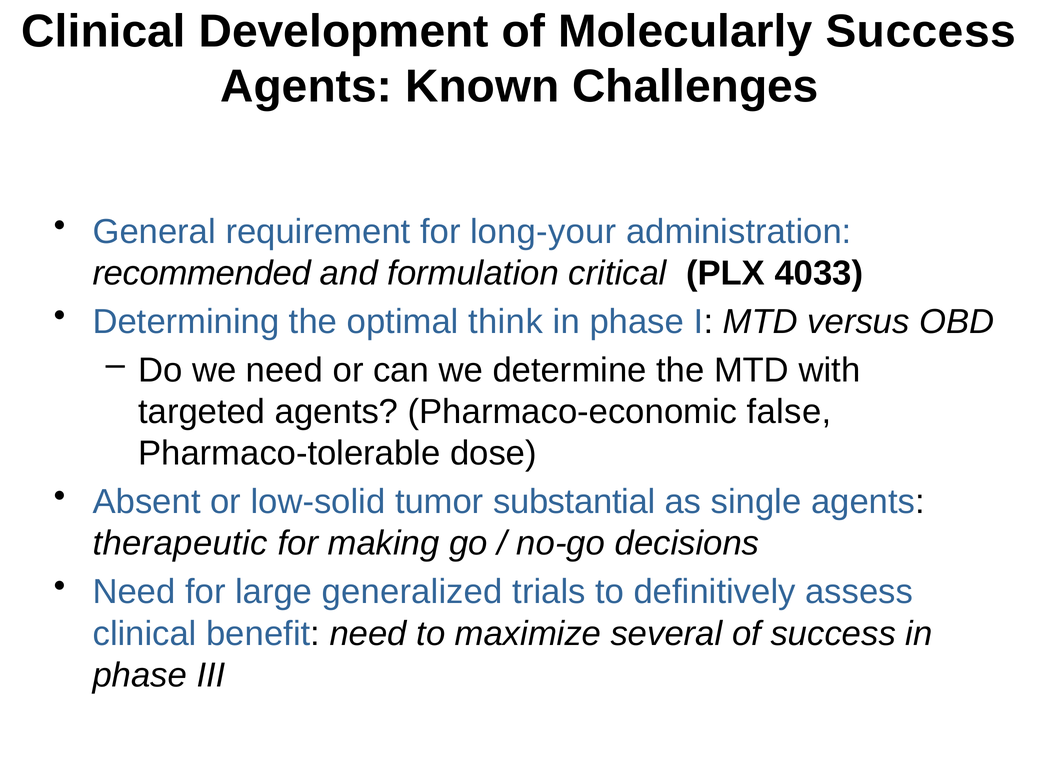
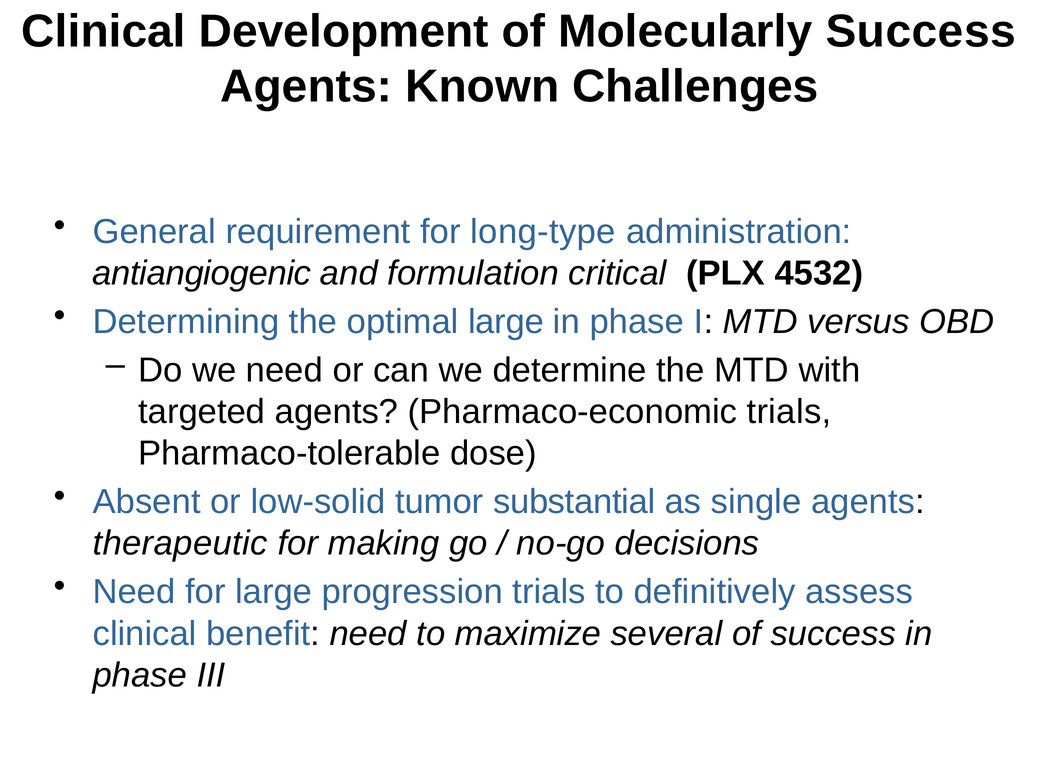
long-your: long-your -> long-type
recommended: recommended -> antiangiogenic
4033: 4033 -> 4532
optimal think: think -> large
Pharmaco-economic false: false -> trials
generalized: generalized -> progression
